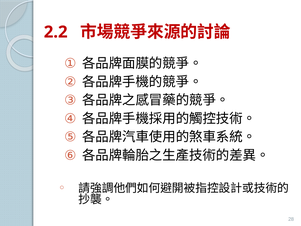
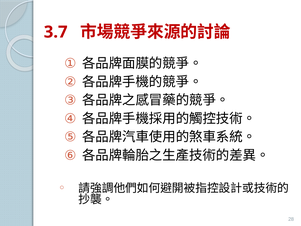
2.2: 2.2 -> 3.7
